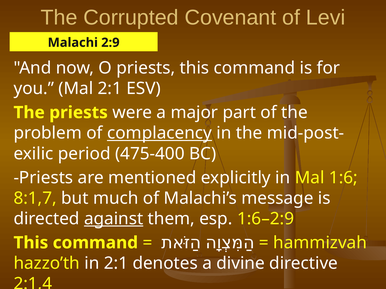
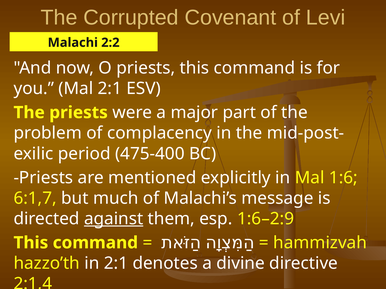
2:9: 2:9 -> 2:2
complacency underline: present -> none
8:1,7: 8:1,7 -> 6:1,7
